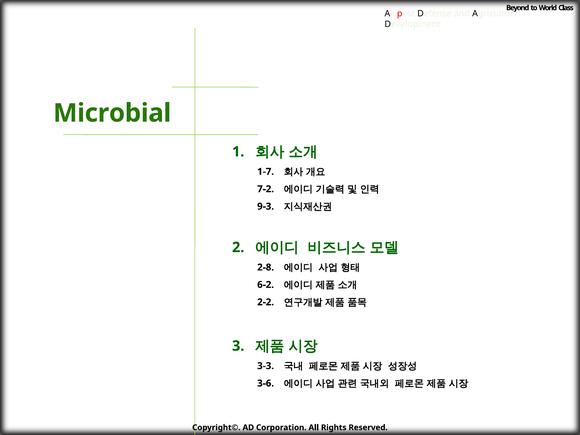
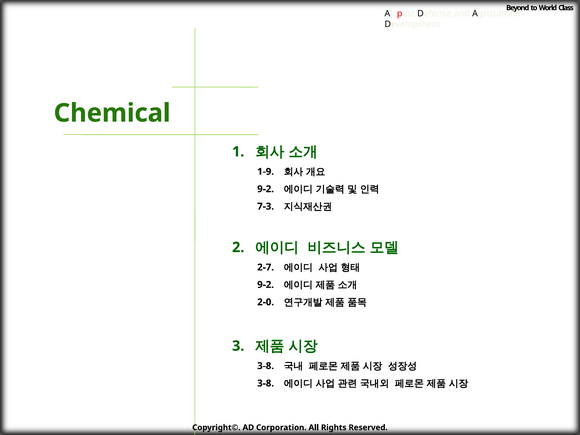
Microbial: Microbial -> Chemical
1-7: 1-7 -> 1-9
7-2 at (266, 189): 7-2 -> 9-2
9-3: 9-3 -> 7-3
2-8: 2-8 -> 2-7
6-2 at (266, 285): 6-2 -> 9-2
2-2: 2-2 -> 2-0
3-3 at (266, 366): 3-3 -> 3-8
3-6 at (266, 383): 3-6 -> 3-8
